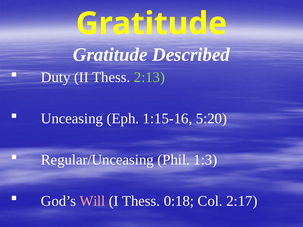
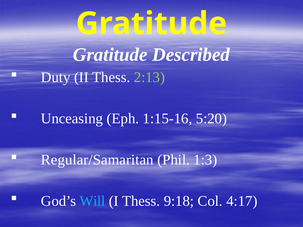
Regular/Unceasing: Regular/Unceasing -> Regular/Samaritan
Will colour: pink -> light blue
0:18: 0:18 -> 9:18
2:17: 2:17 -> 4:17
